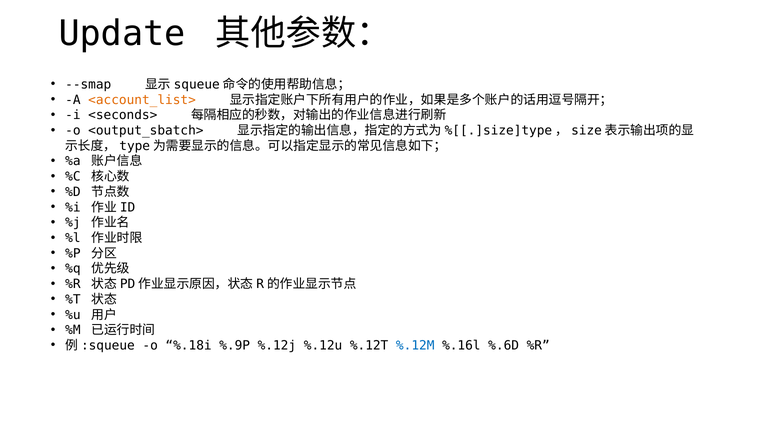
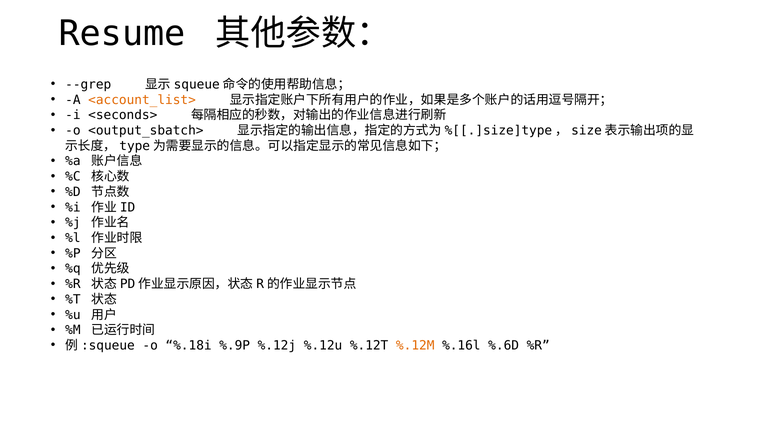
Update: Update -> Resume
--smap: --smap -> --grep
%.12M colour: blue -> orange
